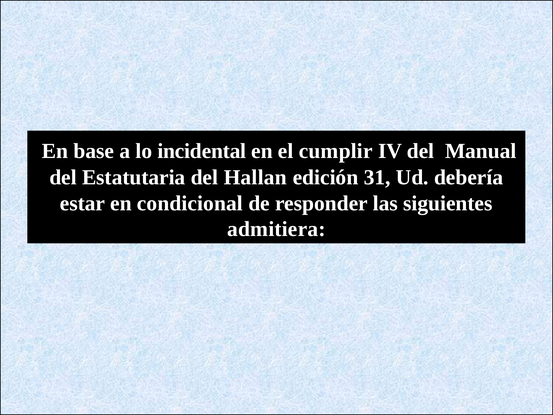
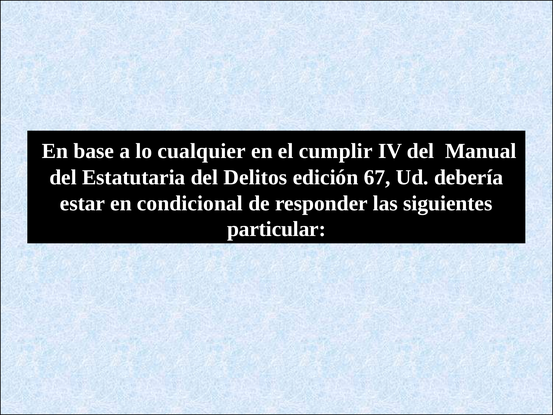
incidental: incidental -> cualquier
Hallan: Hallan -> Delitos
31: 31 -> 67
admitiera: admitiera -> particular
